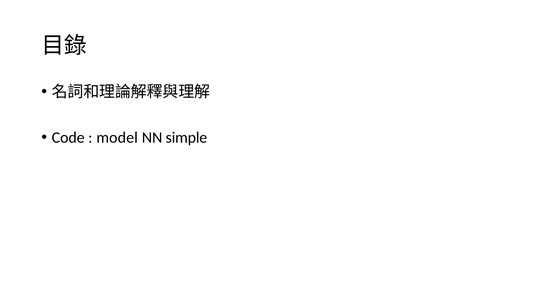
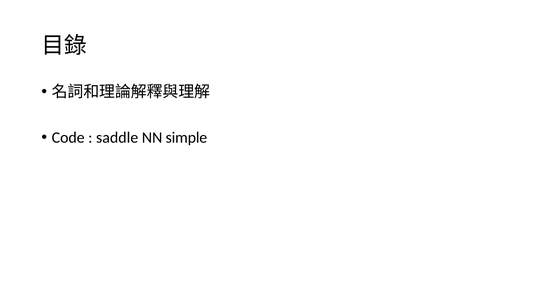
model: model -> saddle
